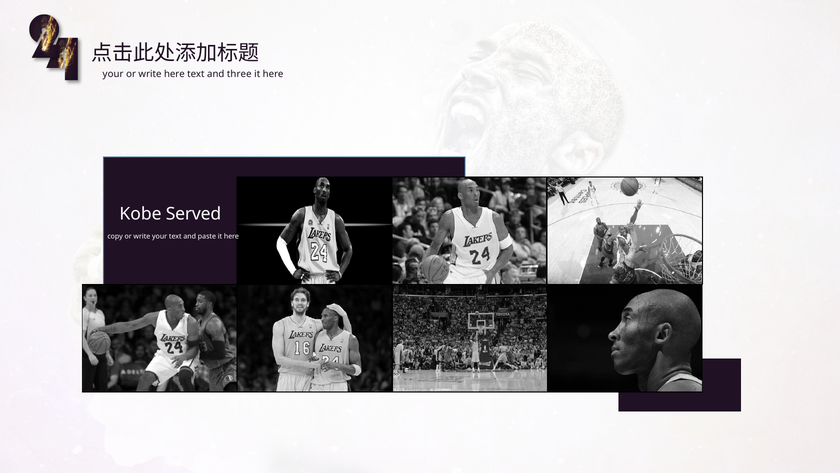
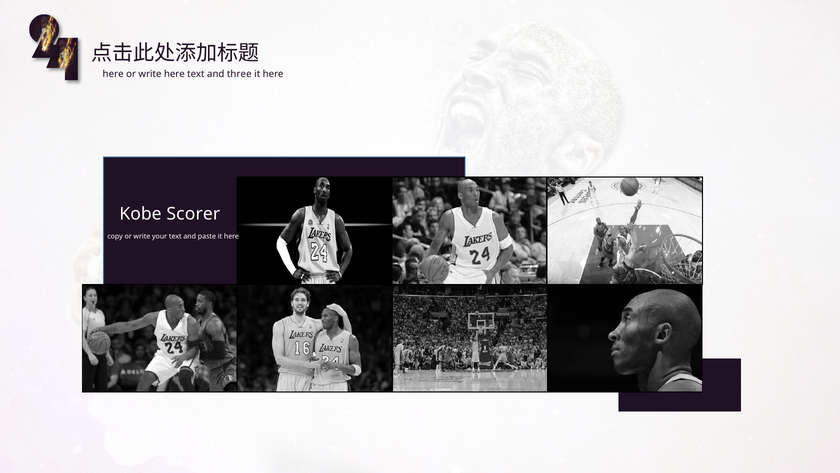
your at (113, 74): your -> here
Served: Served -> Scorer
